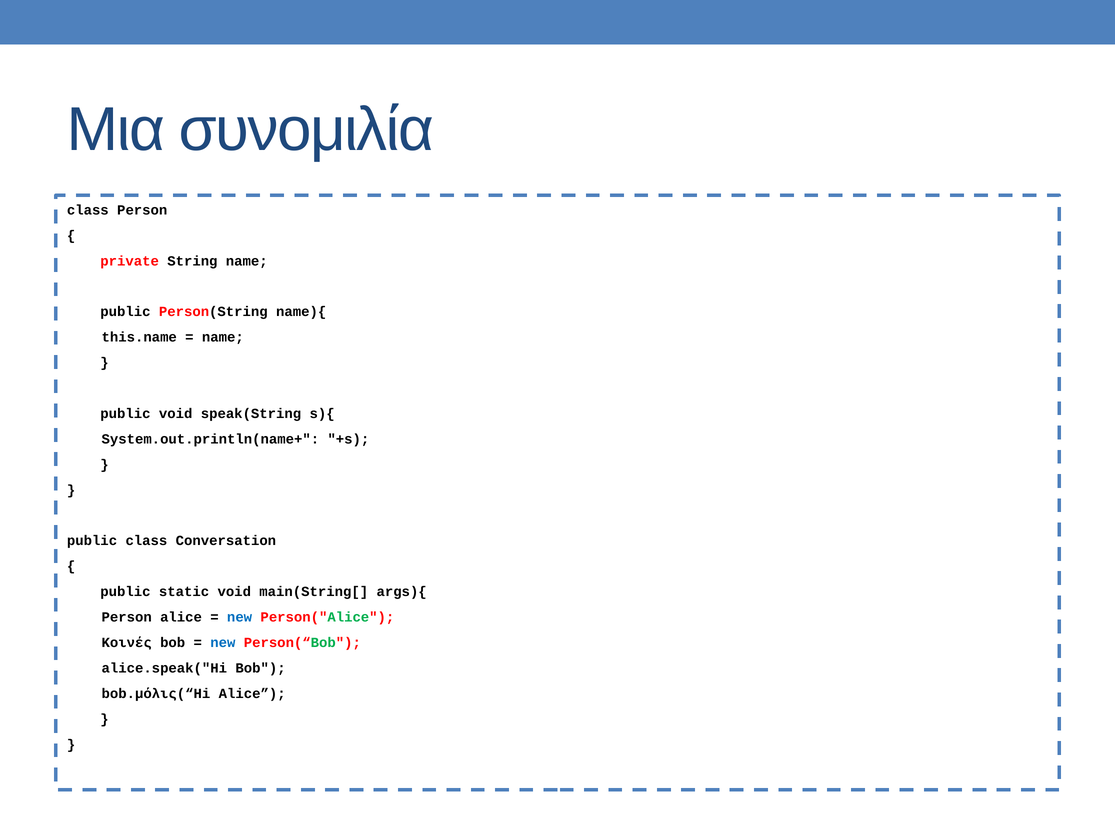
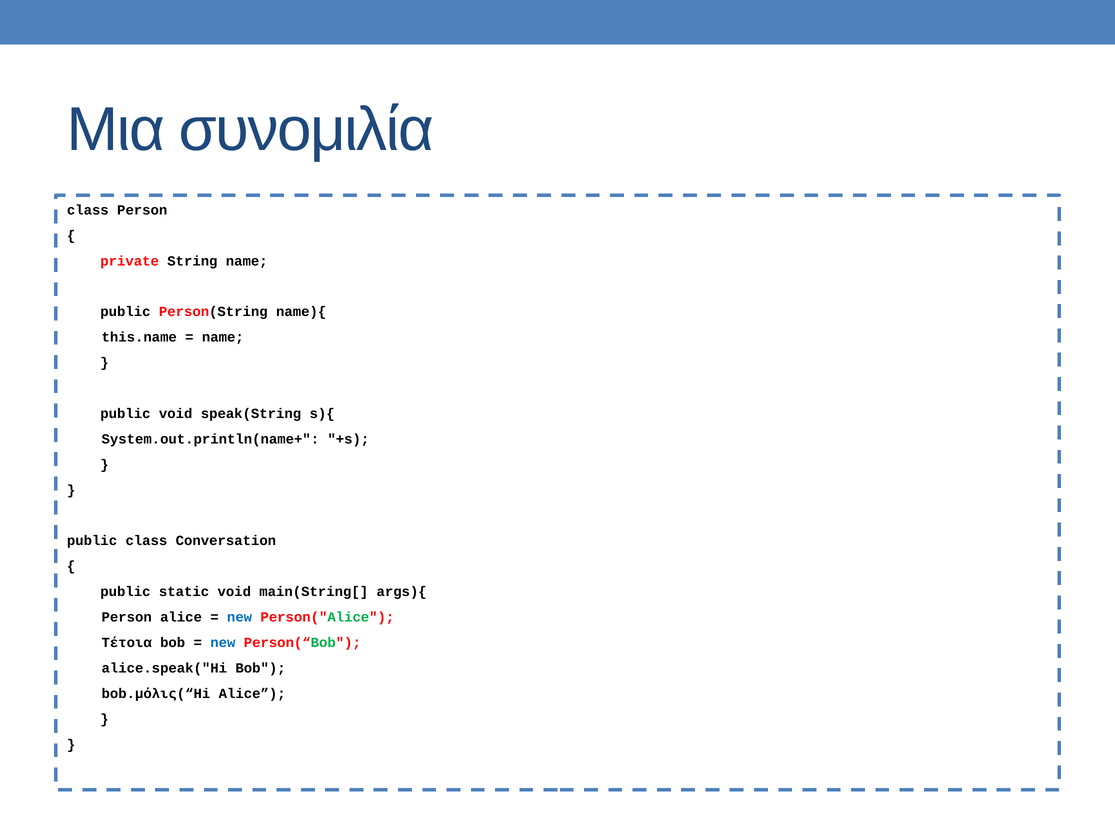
Κοινές: Κοινές -> Τέτοια
